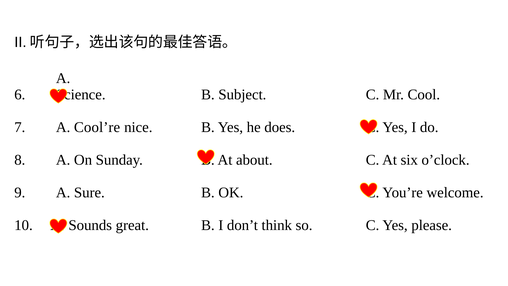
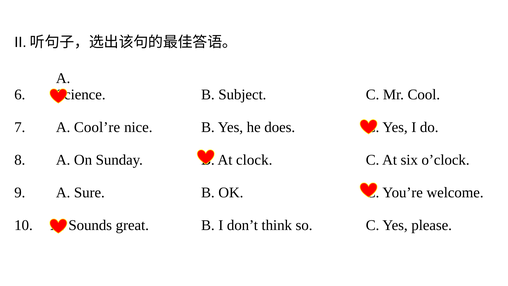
about: about -> clock
